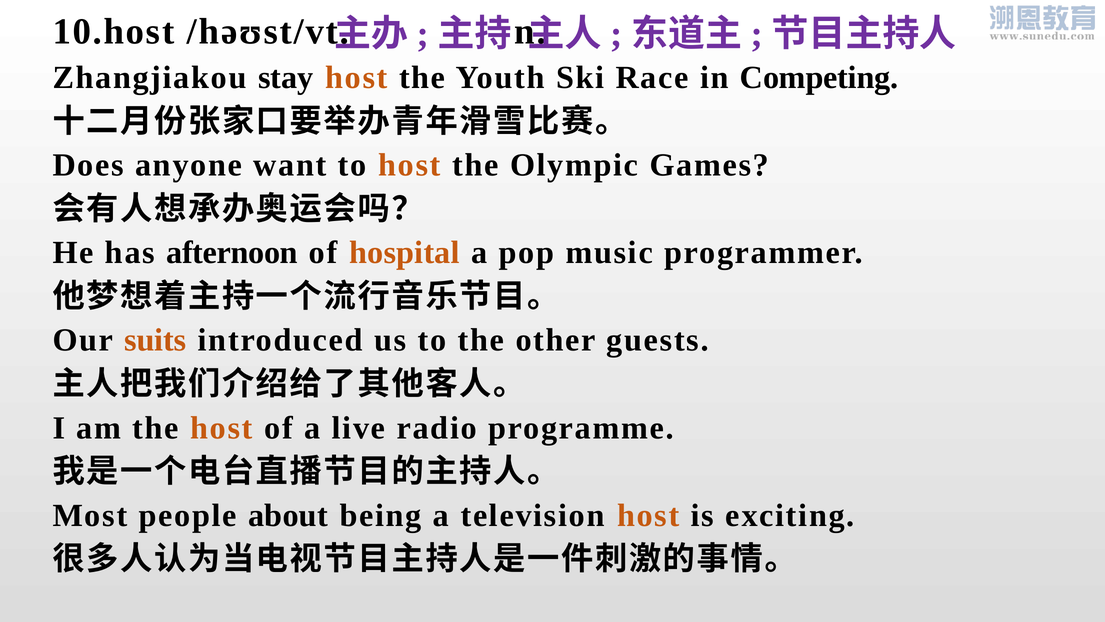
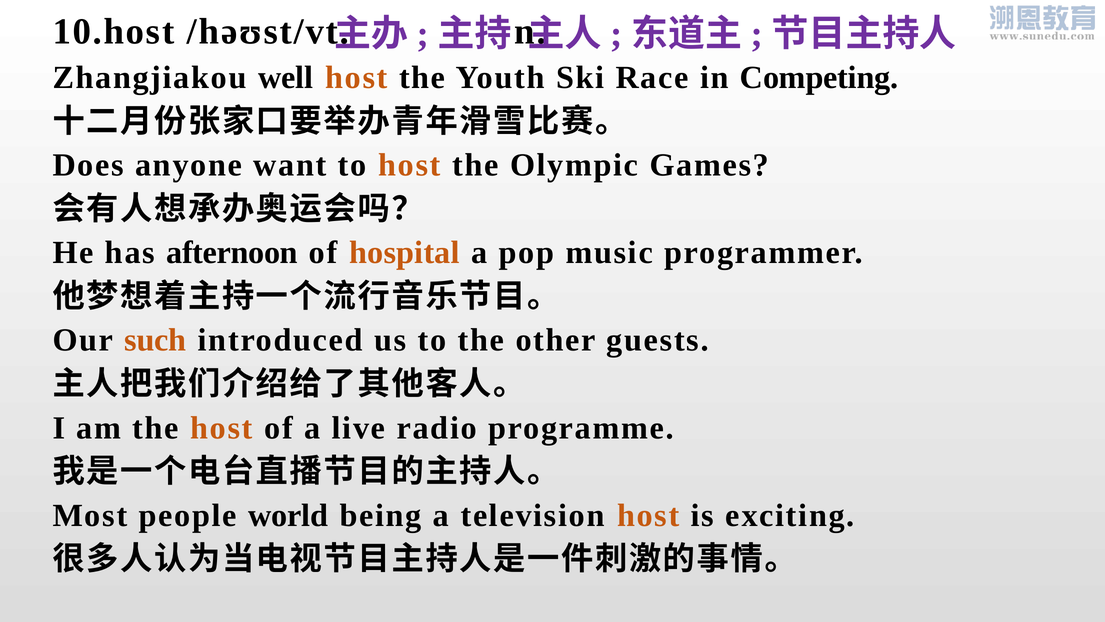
stay: stay -> well
suits: suits -> such
about: about -> world
